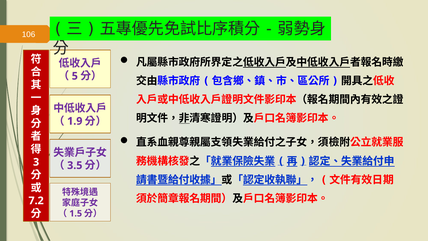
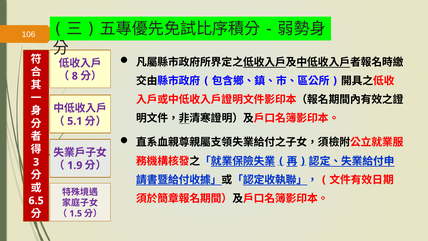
5: 5 -> 8
1.9: 1.9 -> 5.1
3.5: 3.5 -> 1.9
7.2: 7.2 -> 6.5
